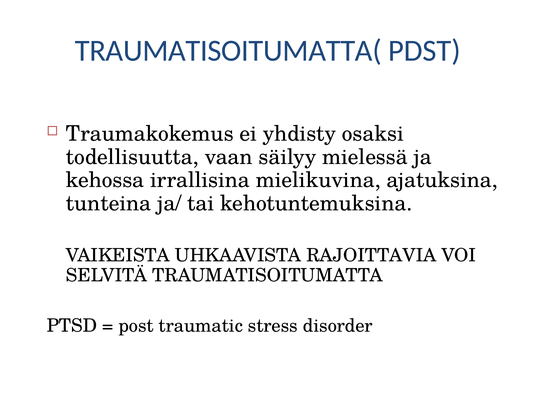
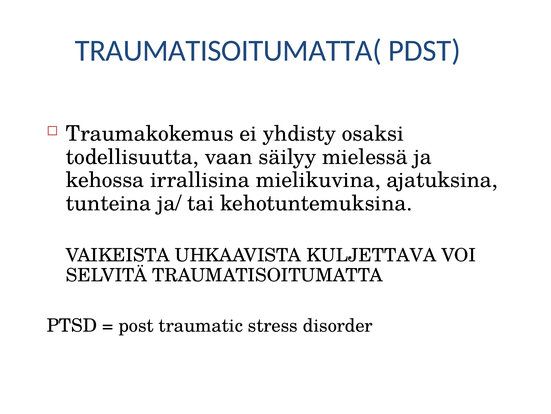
RAJOITTAVIA: RAJOITTAVIA -> KULJETTAVA
